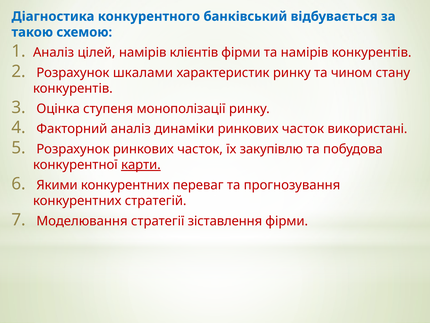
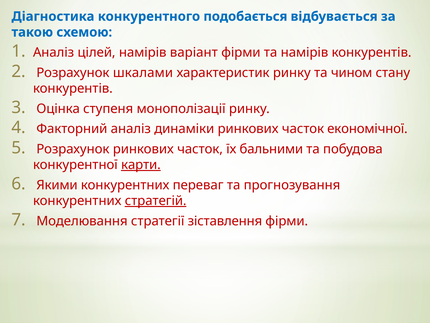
банківський: банківський -> подобається
клієнтів: клієнтів -> варіант
використані: використані -> економічної
закупівлю: закупівлю -> бальними
стратегій underline: none -> present
